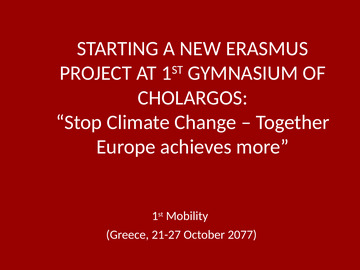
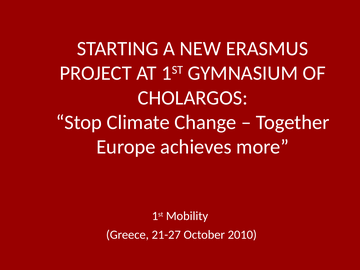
2077: 2077 -> 2010
